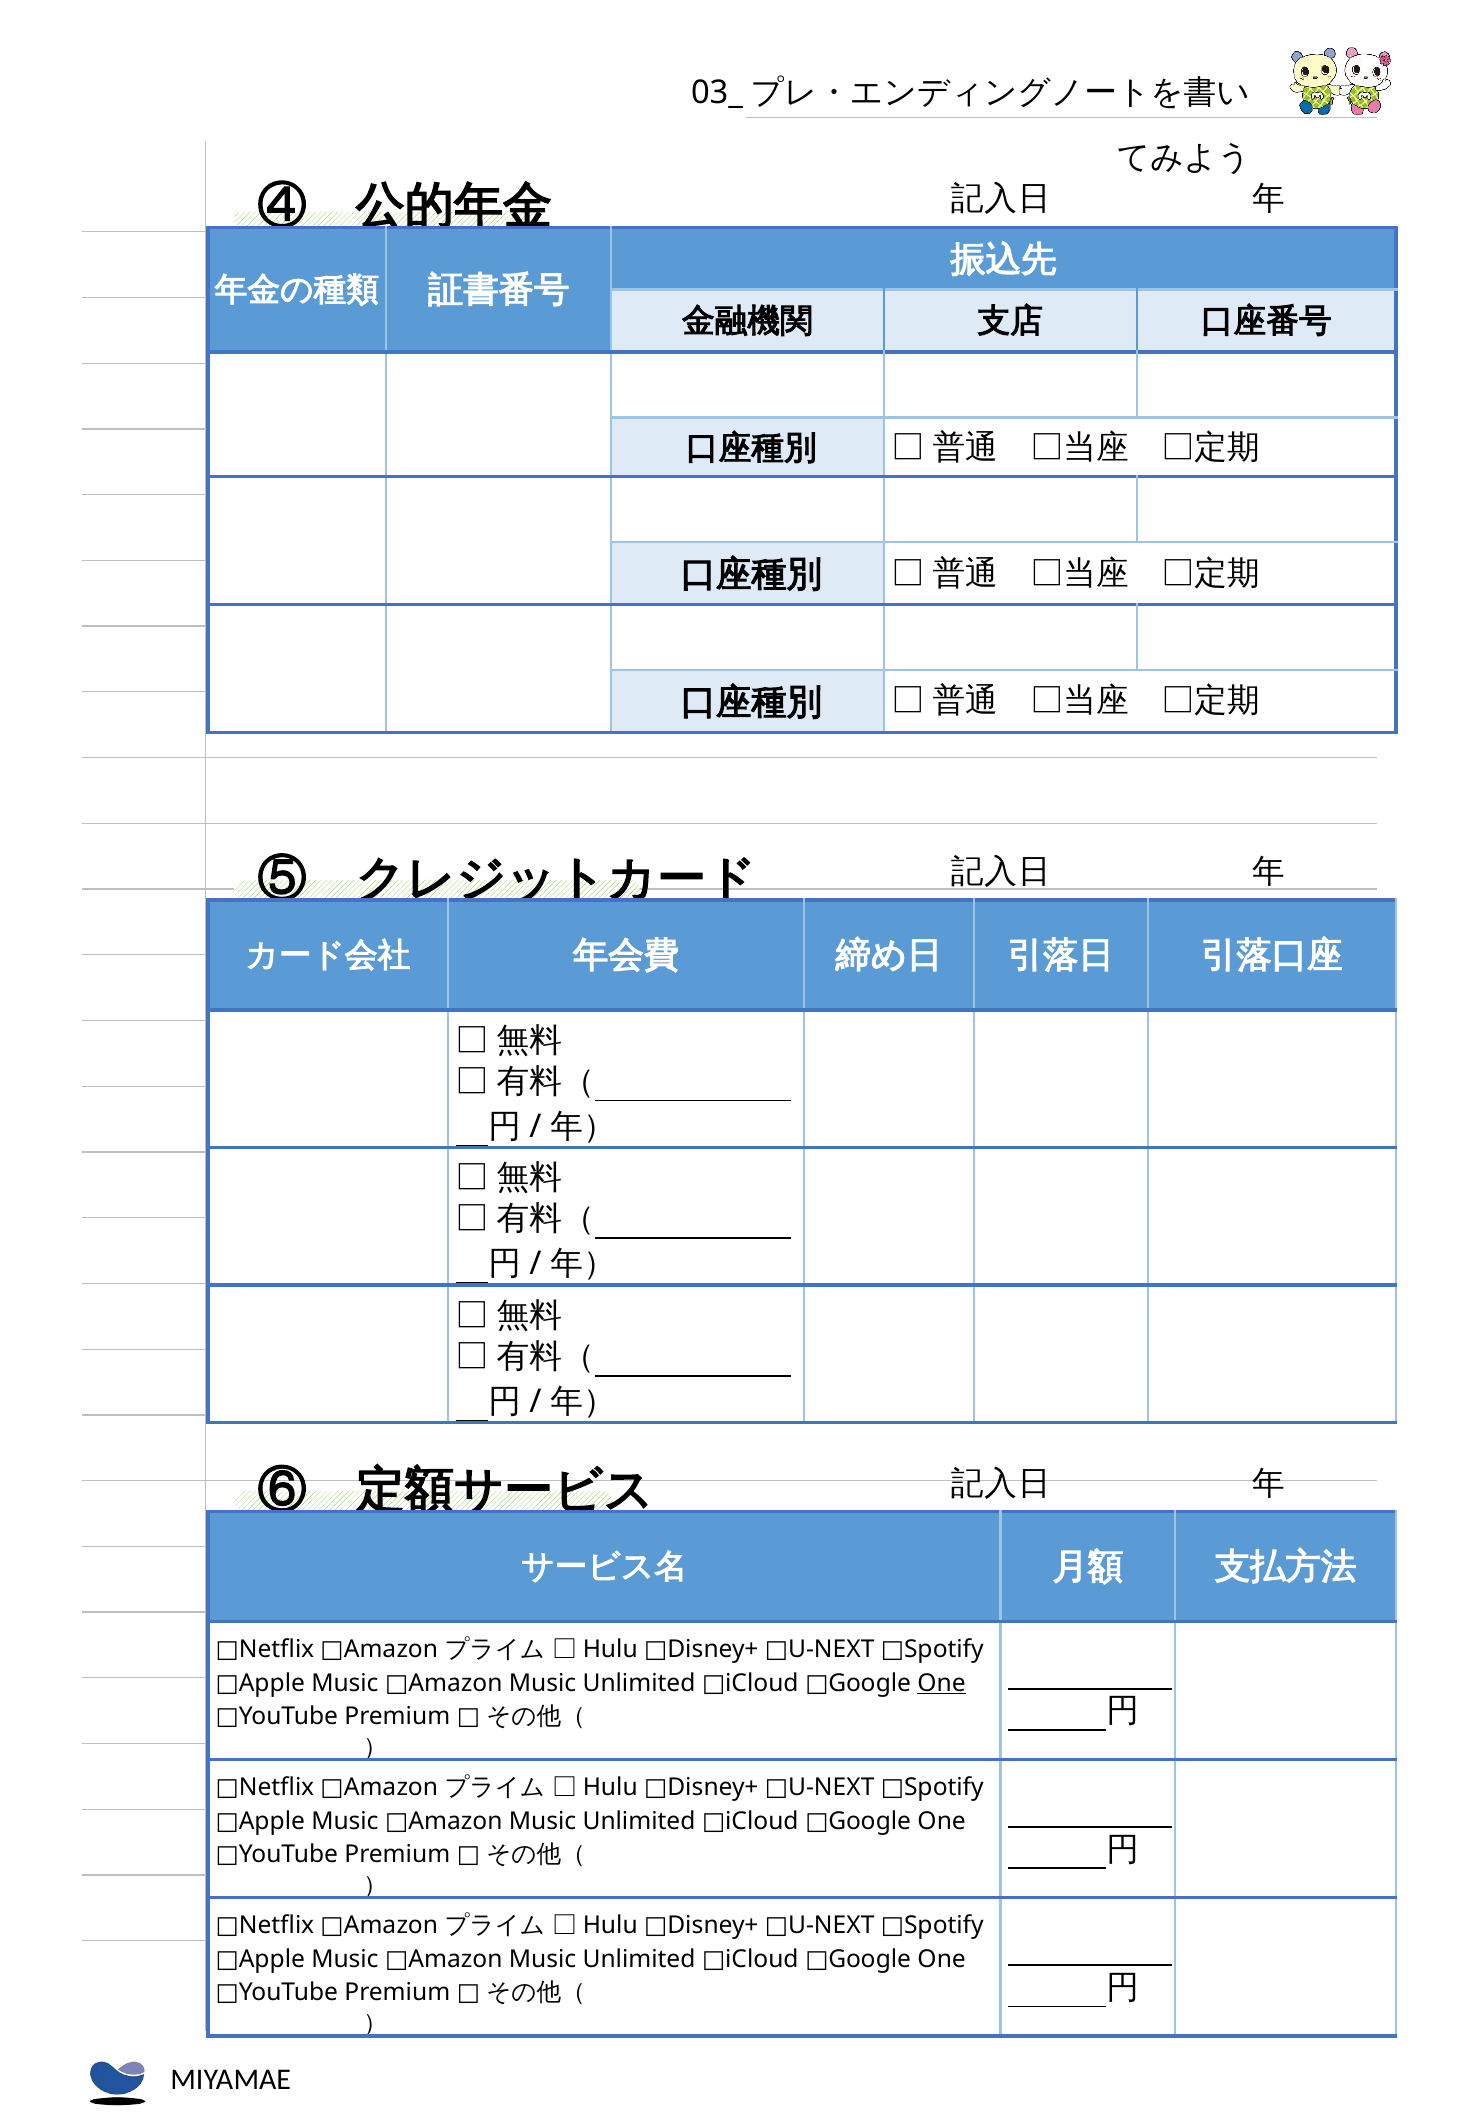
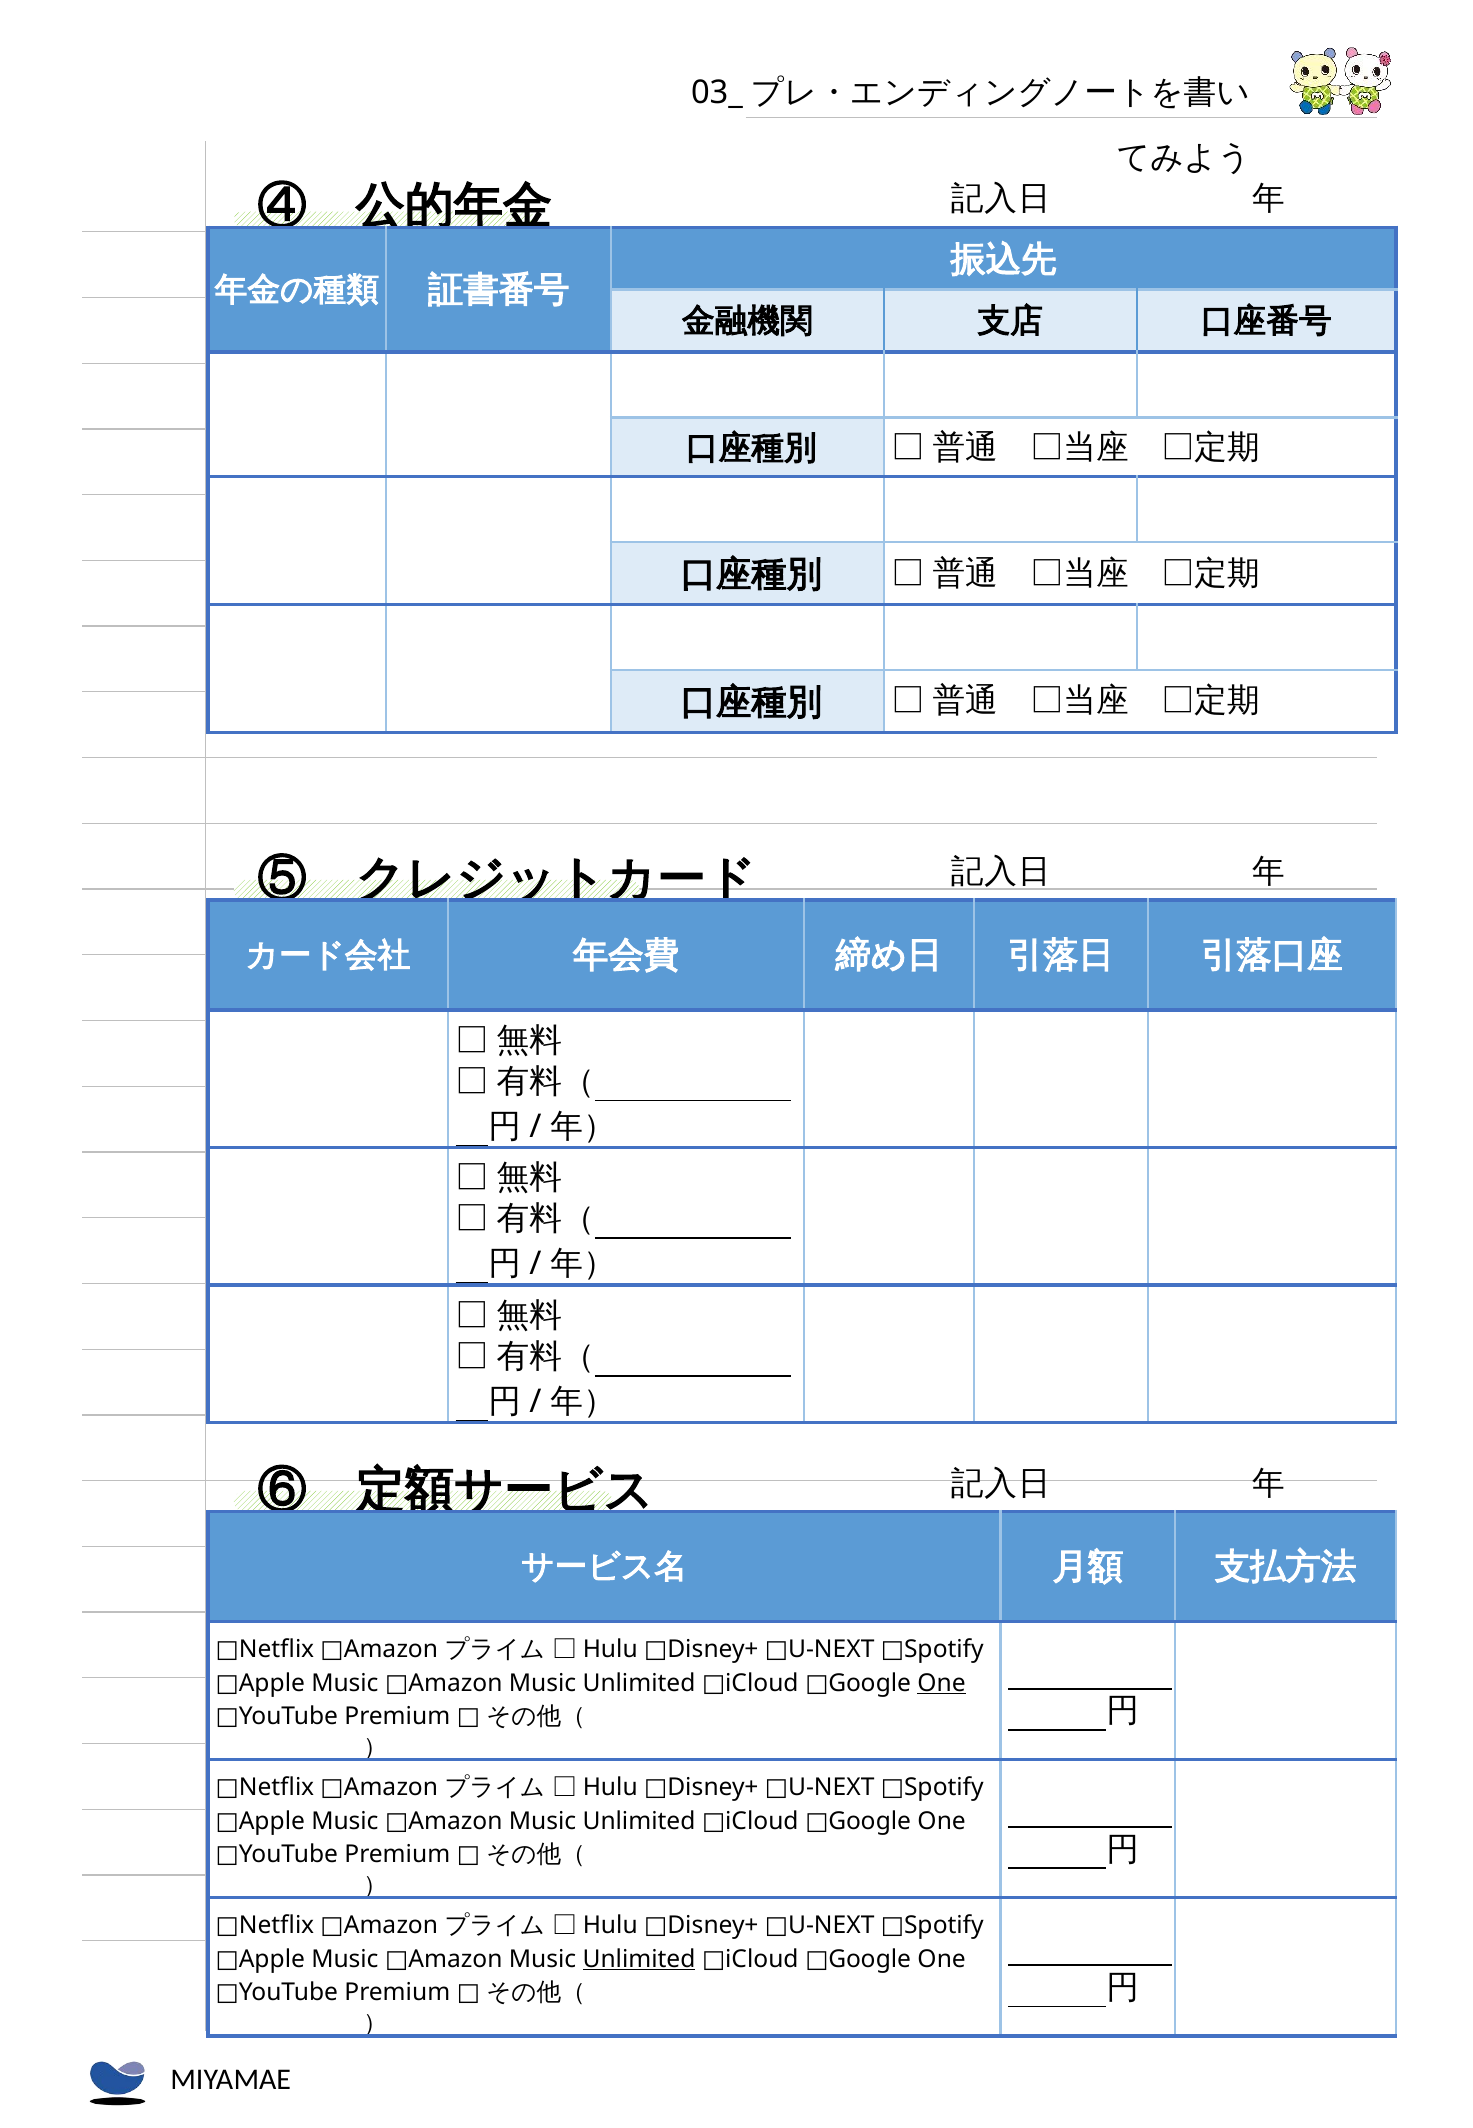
Unlimited at (639, 1959) underline: none -> present
